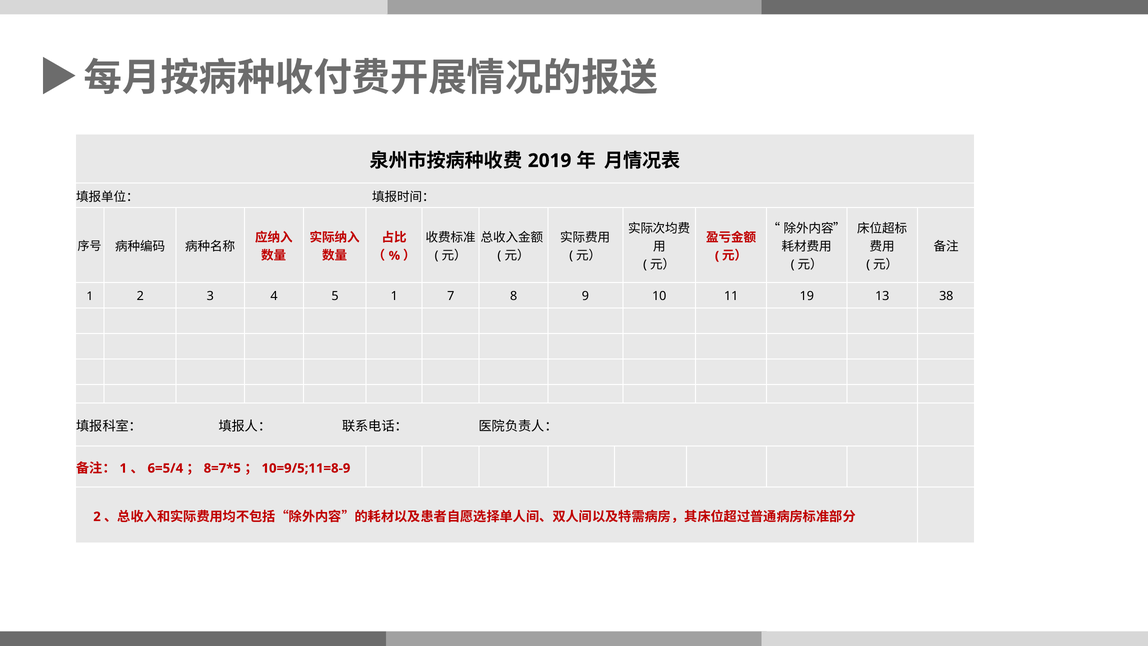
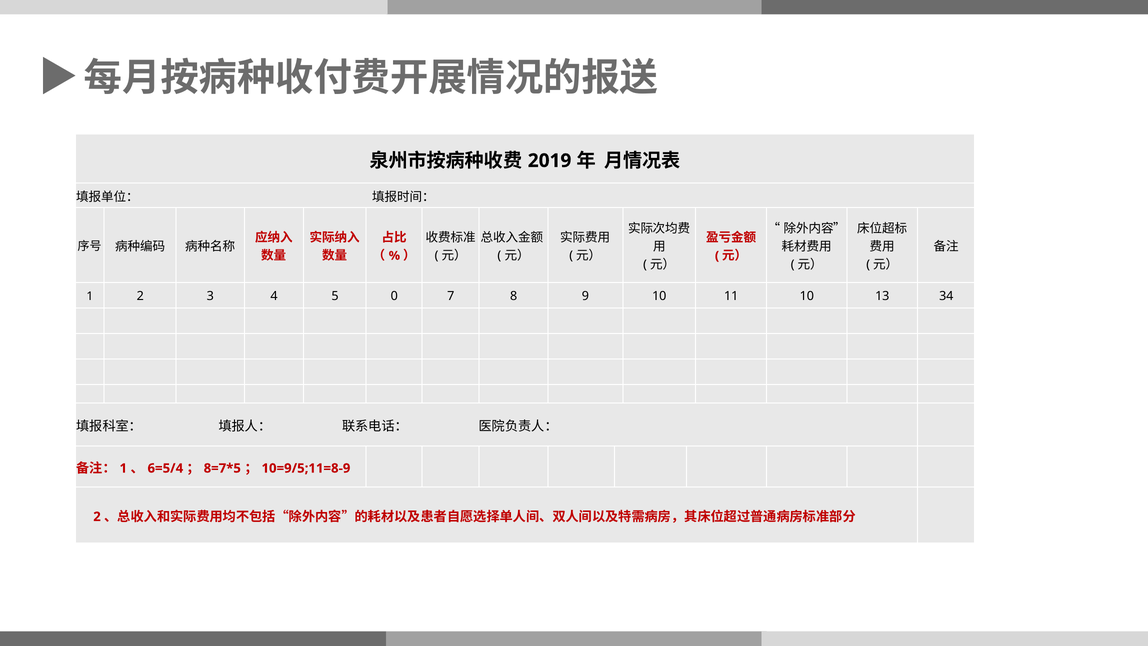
5 1: 1 -> 0
11 19: 19 -> 10
38: 38 -> 34
